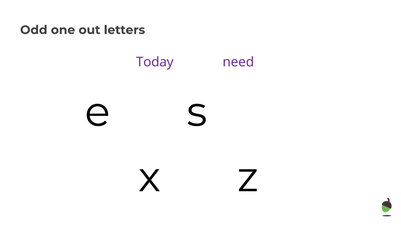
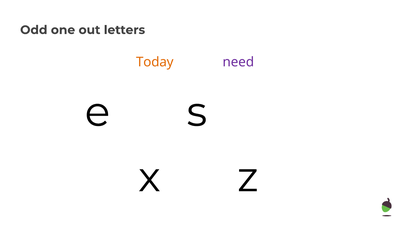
Today colour: purple -> orange
